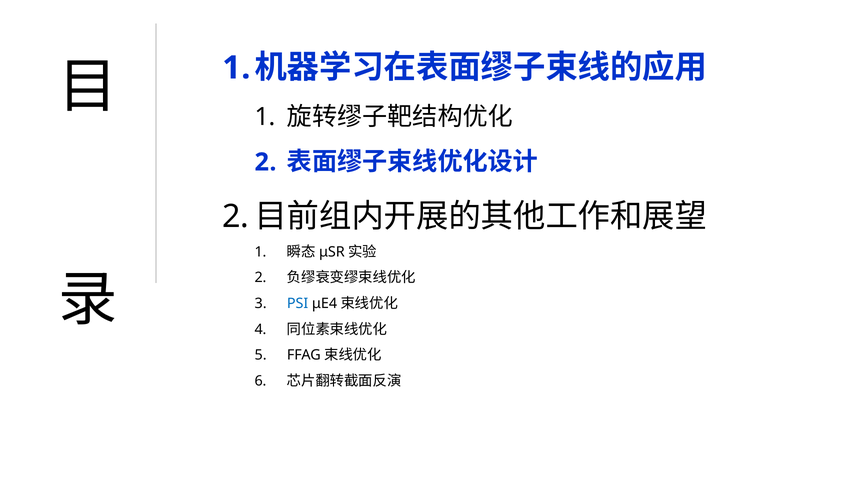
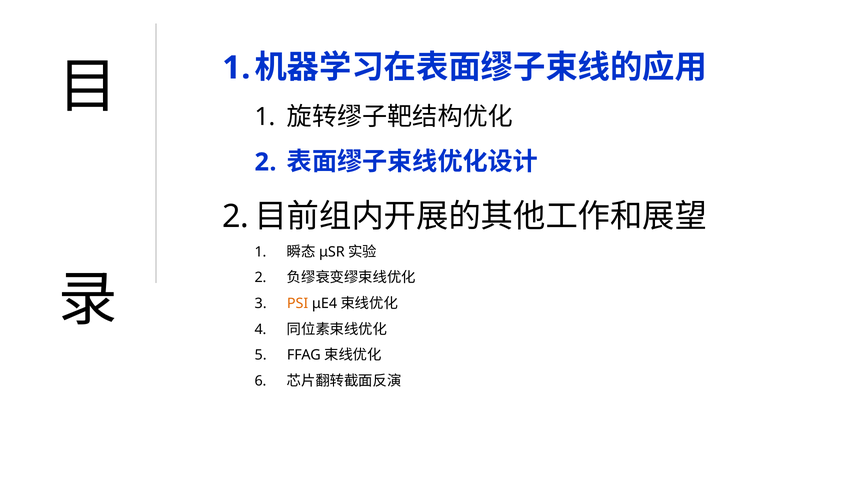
PSI colour: blue -> orange
